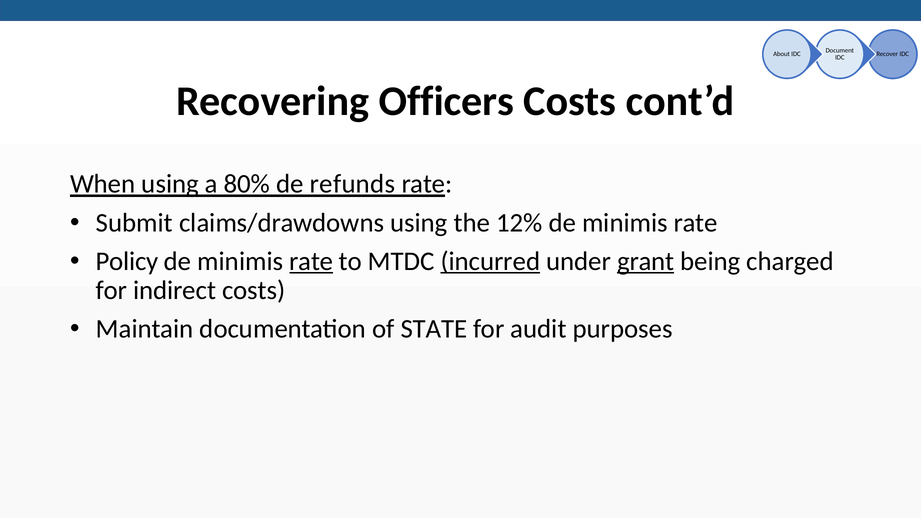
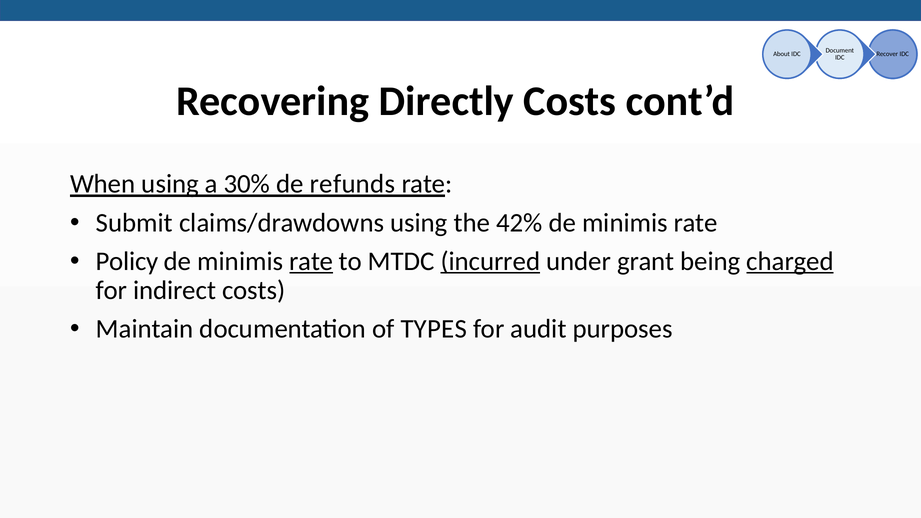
Officers: Officers -> Directly
80%: 80% -> 30%
12%: 12% -> 42%
grant underline: present -> none
charged underline: none -> present
STATE: STATE -> TYPES
